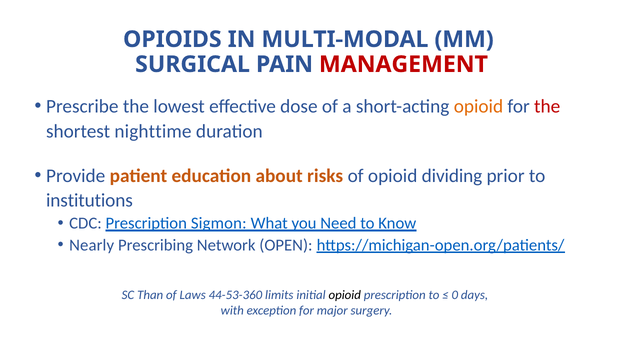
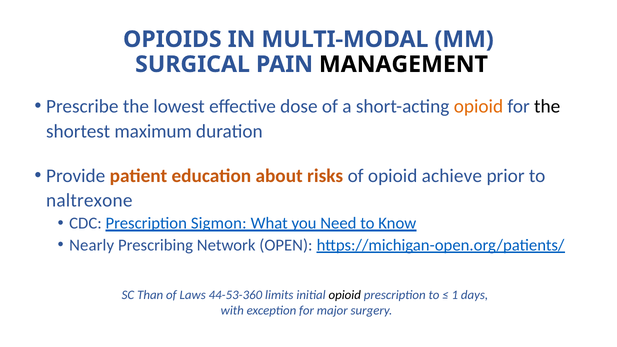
MANAGEMENT colour: red -> black
the at (547, 106) colour: red -> black
nighttime: nighttime -> maximum
dividing: dividing -> achieve
institutions: institutions -> naltrexone
0: 0 -> 1
